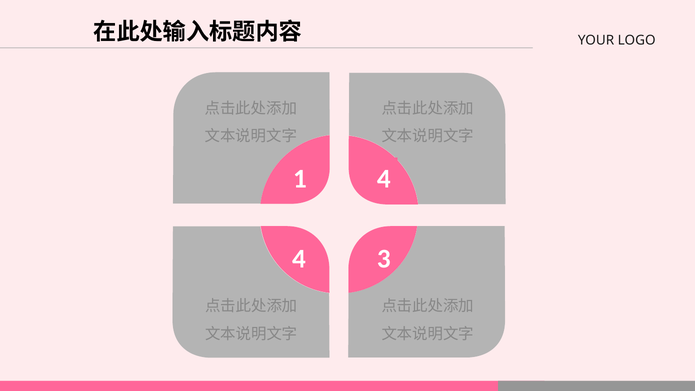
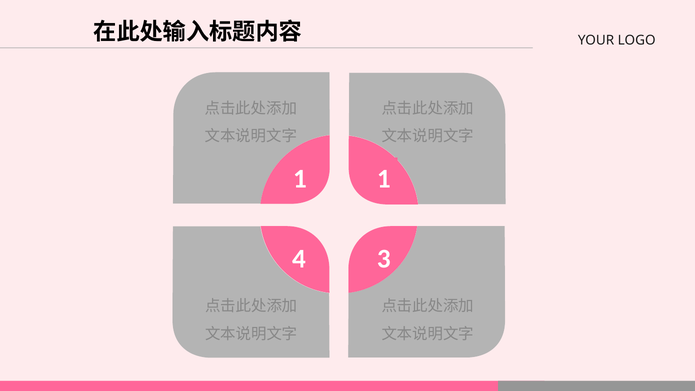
1 4: 4 -> 1
